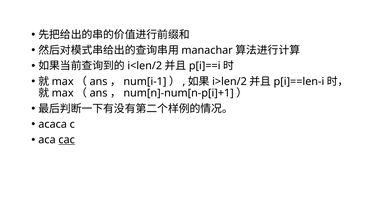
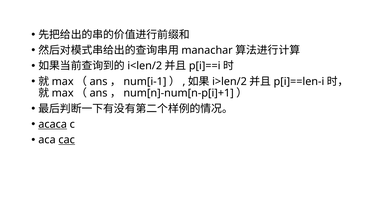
acaca underline: none -> present
